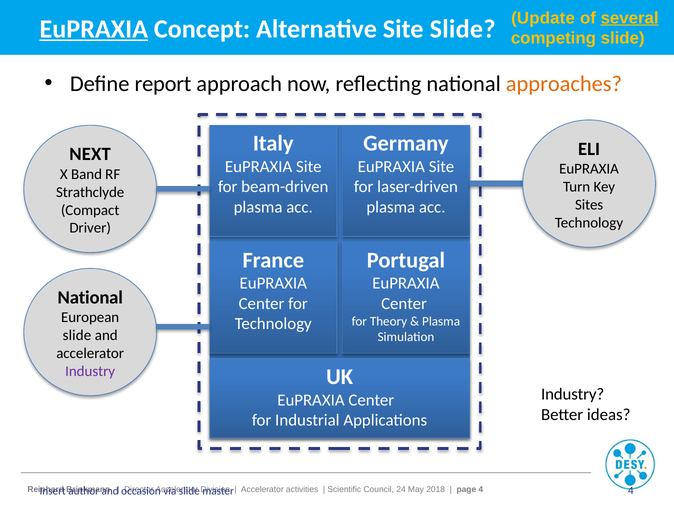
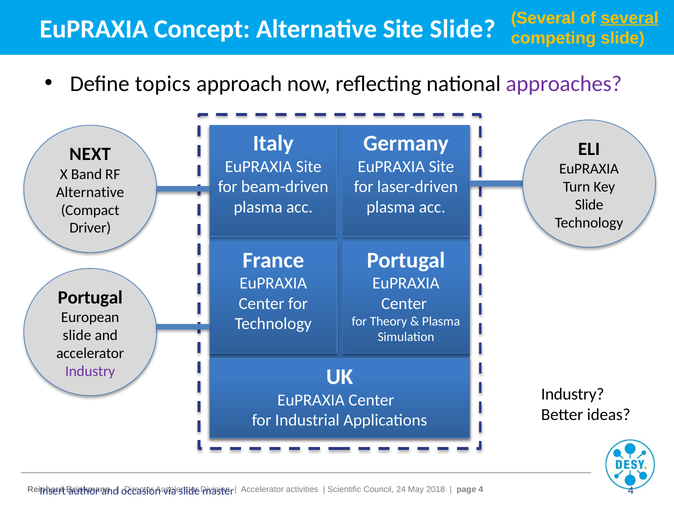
Update at (543, 18): Update -> Several
EuPRAXIA at (94, 29) underline: present -> none
report: report -> topics
approaches colour: orange -> purple
Strathclyde at (90, 192): Strathclyde -> Alternative
Sites at (589, 205): Sites -> Slide
National at (90, 298): National -> Portugal
